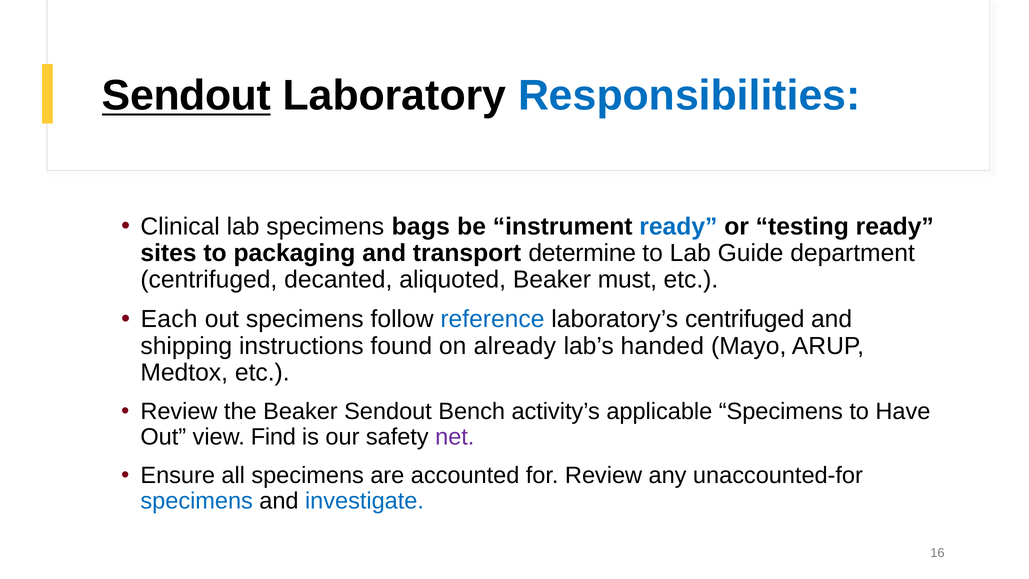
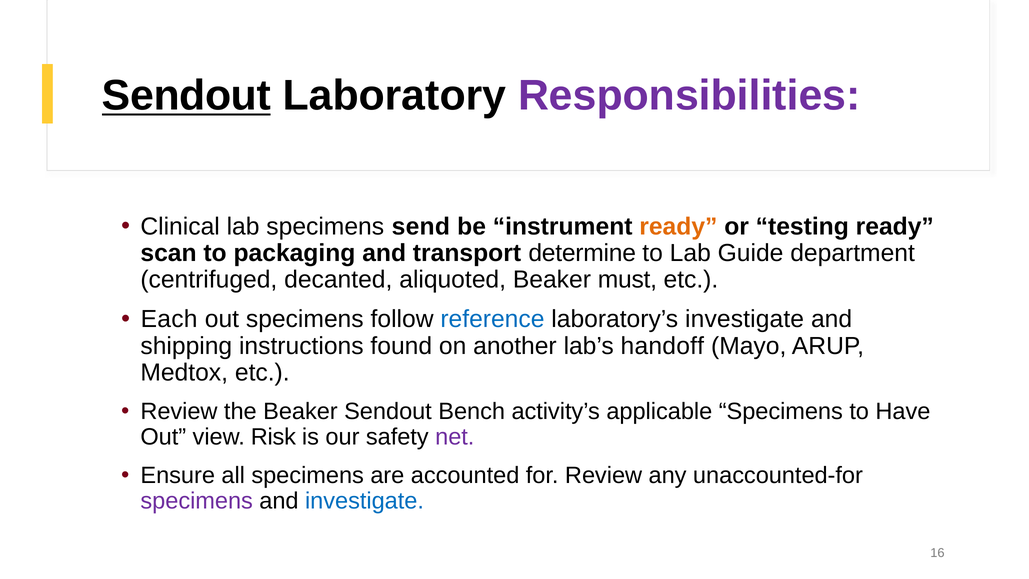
Responsibilities colour: blue -> purple
bags: bags -> send
ready at (678, 226) colour: blue -> orange
sites: sites -> scan
laboratory’s centrifuged: centrifuged -> investigate
already: already -> another
handed: handed -> handoff
Find: Find -> Risk
specimens at (197, 501) colour: blue -> purple
